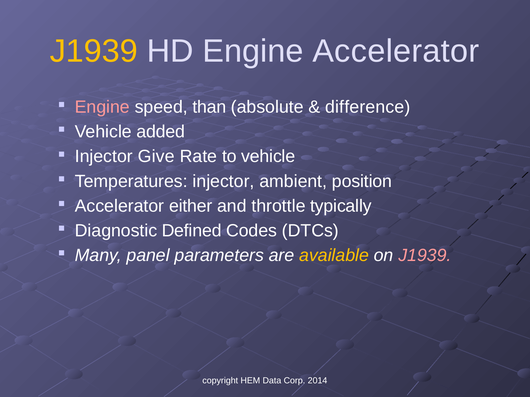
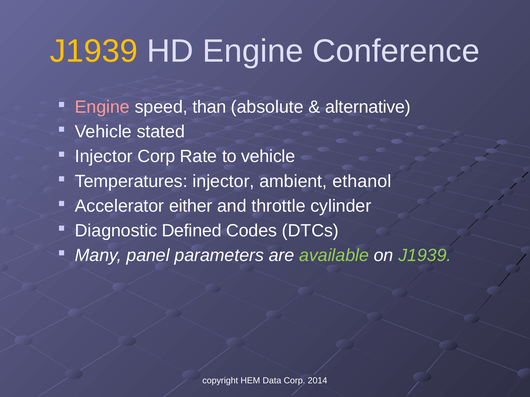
Engine Accelerator: Accelerator -> Conference
difference: difference -> alternative
added: added -> stated
Injector Give: Give -> Corp
position: position -> ethanol
typically: typically -> cylinder
available colour: yellow -> light green
J1939 at (425, 256) colour: pink -> light green
